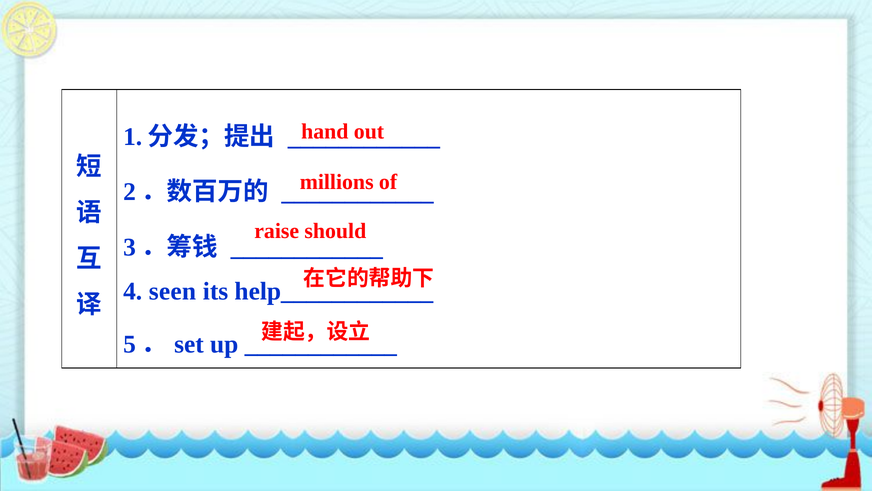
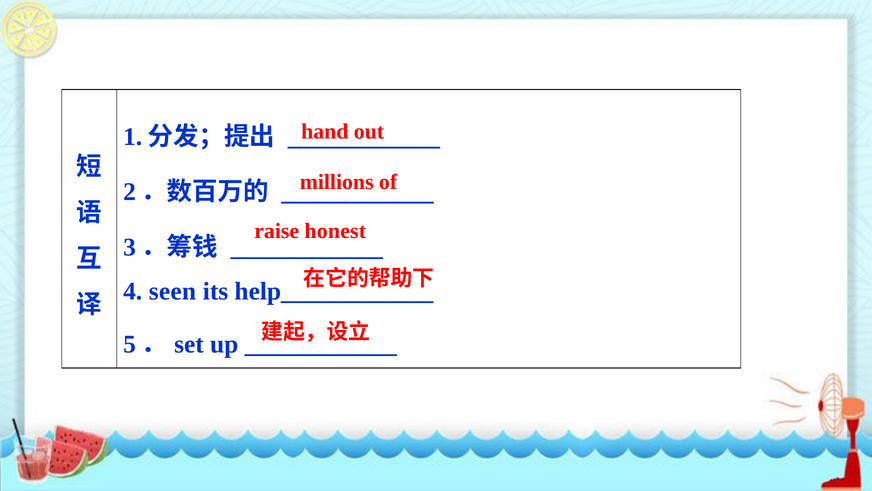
should: should -> honest
